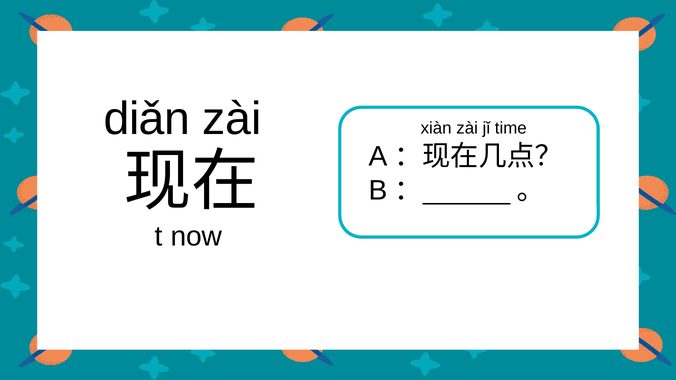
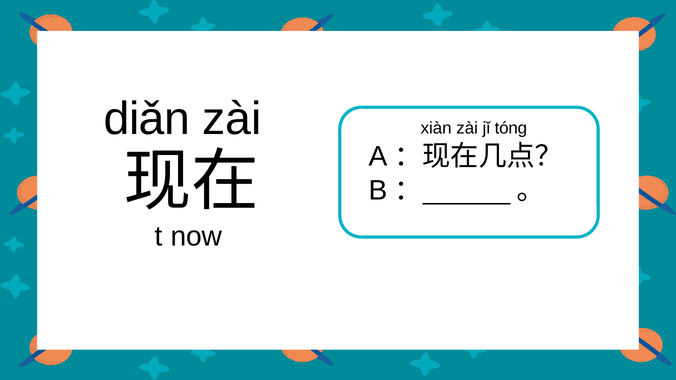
time: time -> tóng
